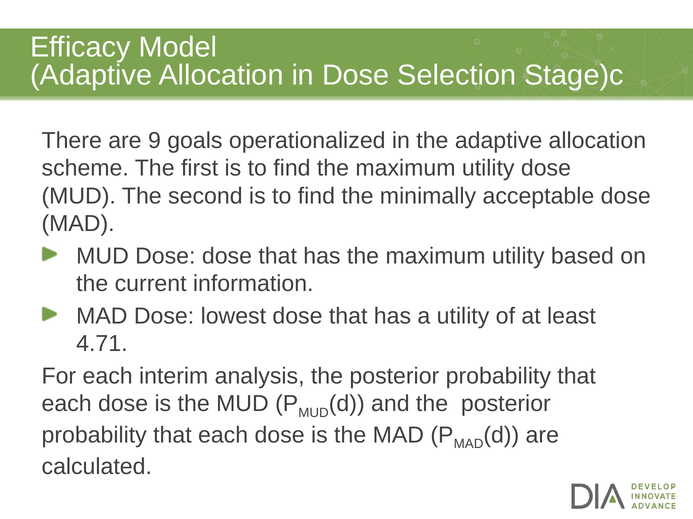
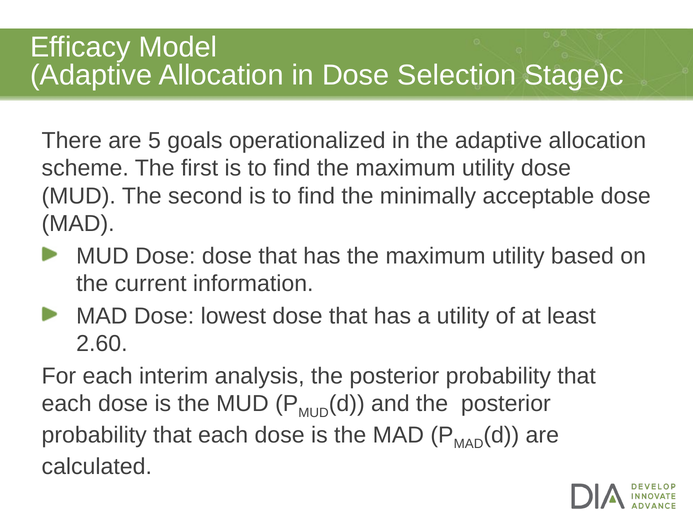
9: 9 -> 5
4.71: 4.71 -> 2.60
